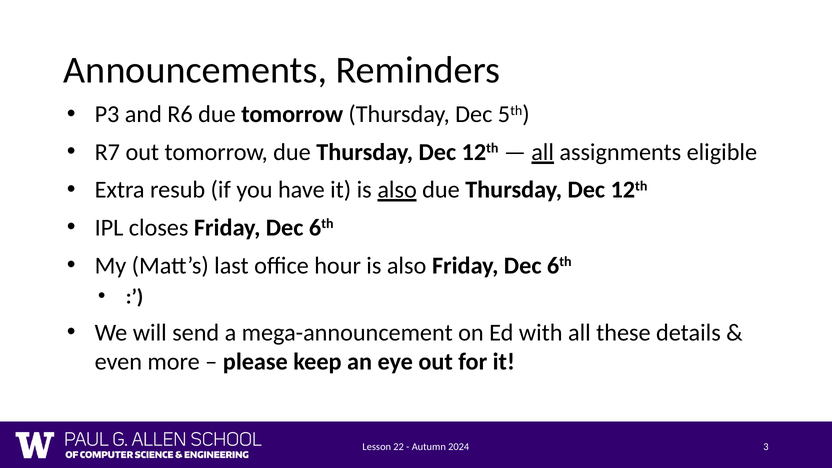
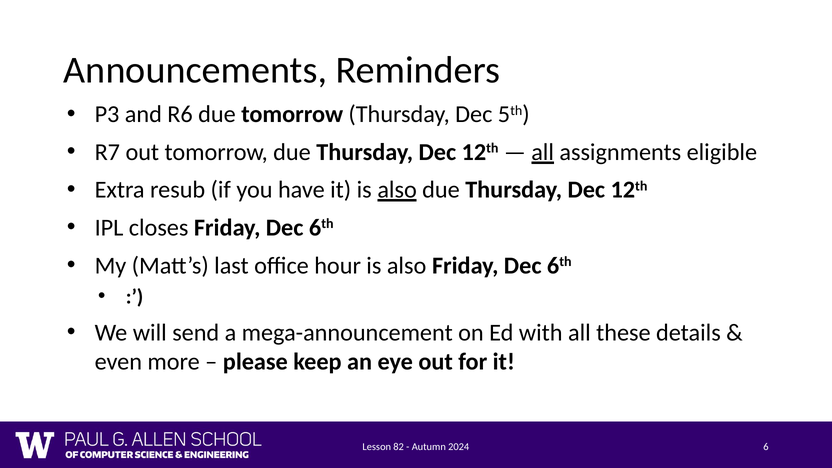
22: 22 -> 82
3: 3 -> 6
